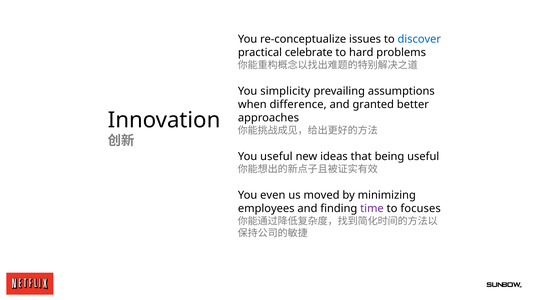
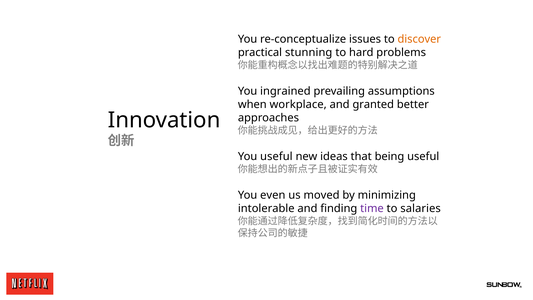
discover colour: blue -> orange
celebrate: celebrate -> stunning
simplicity: simplicity -> ingrained
difference: difference -> workplace
employees: employees -> intolerable
focuses: focuses -> salaries
